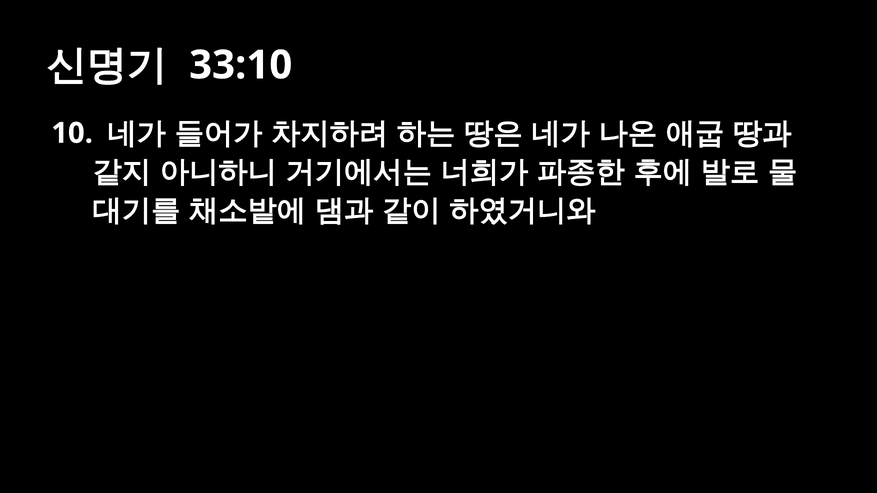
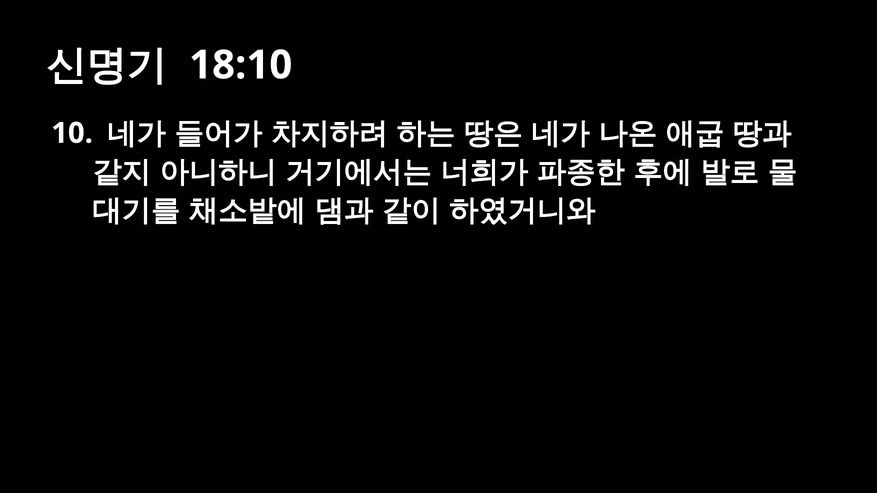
33:10: 33:10 -> 18:10
